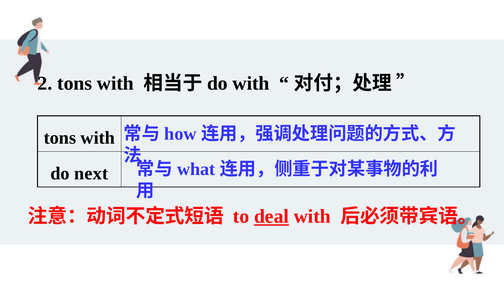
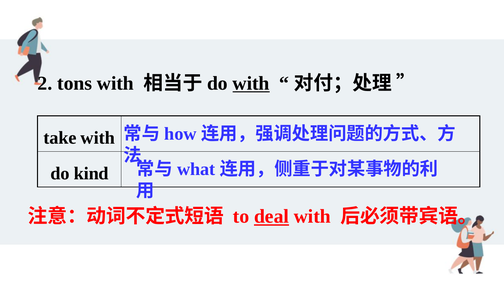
with at (251, 84) underline: none -> present
tons at (60, 138): tons -> take
next: next -> kind
